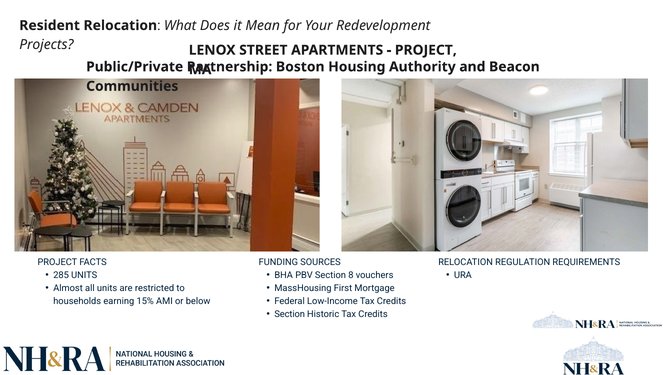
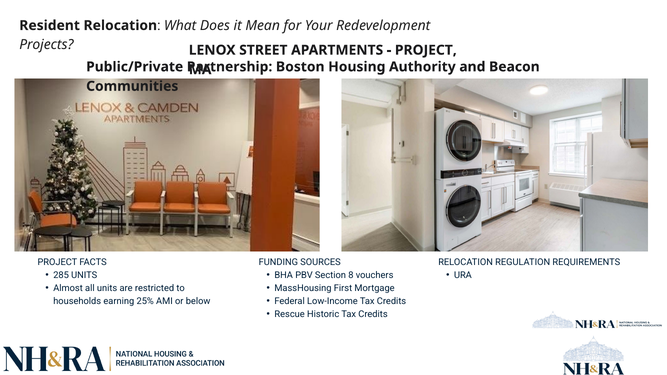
15%: 15% -> 25%
Section at (290, 314): Section -> Rescue
